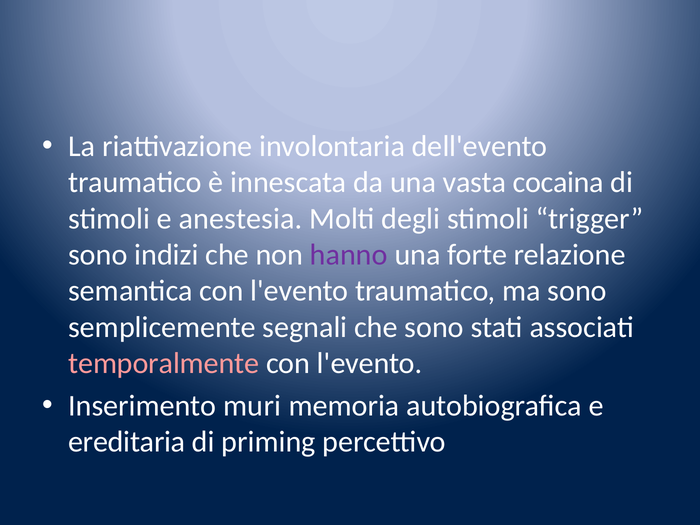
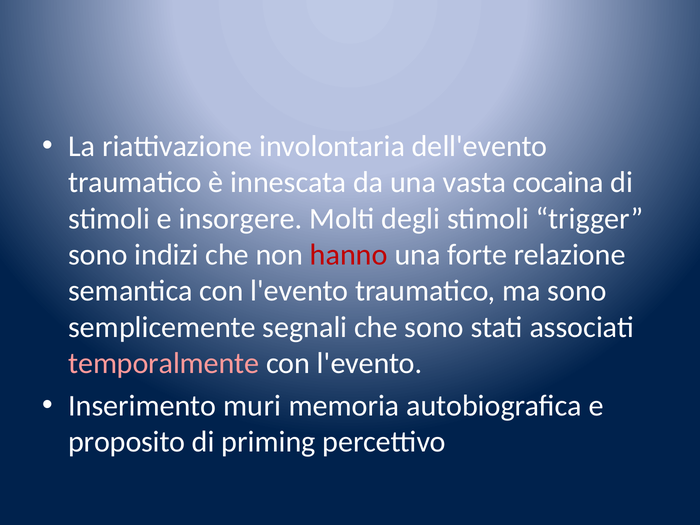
anestesia: anestesia -> insorgere
hanno colour: purple -> red
ereditaria: ereditaria -> proposito
